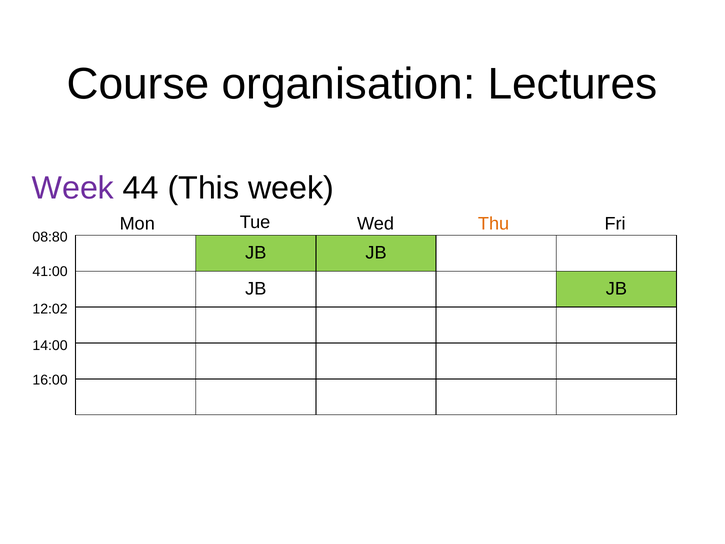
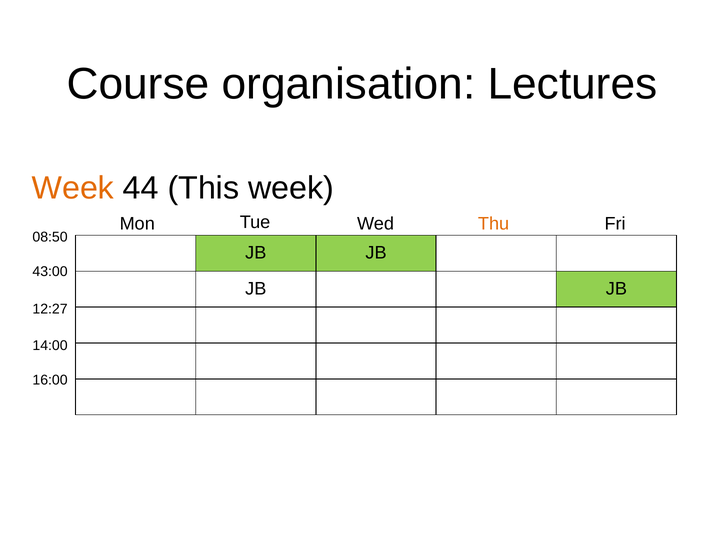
Week at (73, 188) colour: purple -> orange
08:80: 08:80 -> 08:50
41:00: 41:00 -> 43:00
12:02: 12:02 -> 12:27
